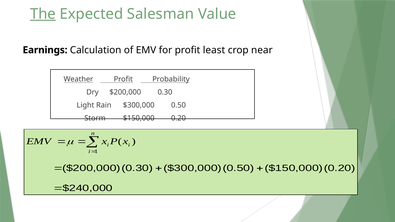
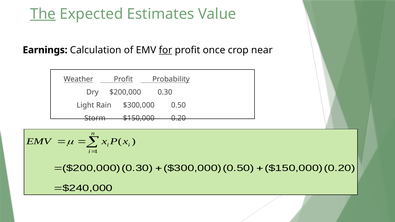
Salesman: Salesman -> Estimates
for underline: none -> present
least: least -> once
